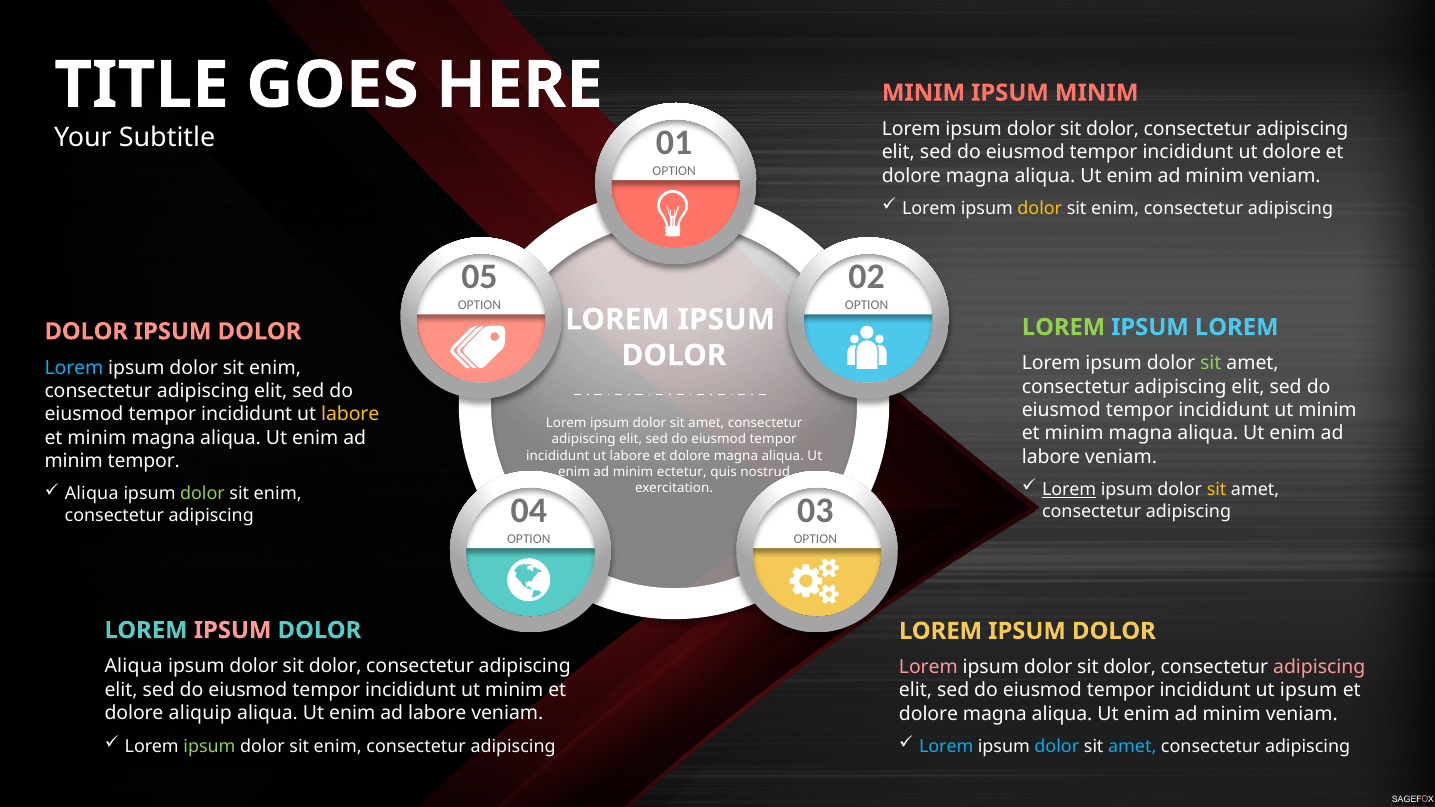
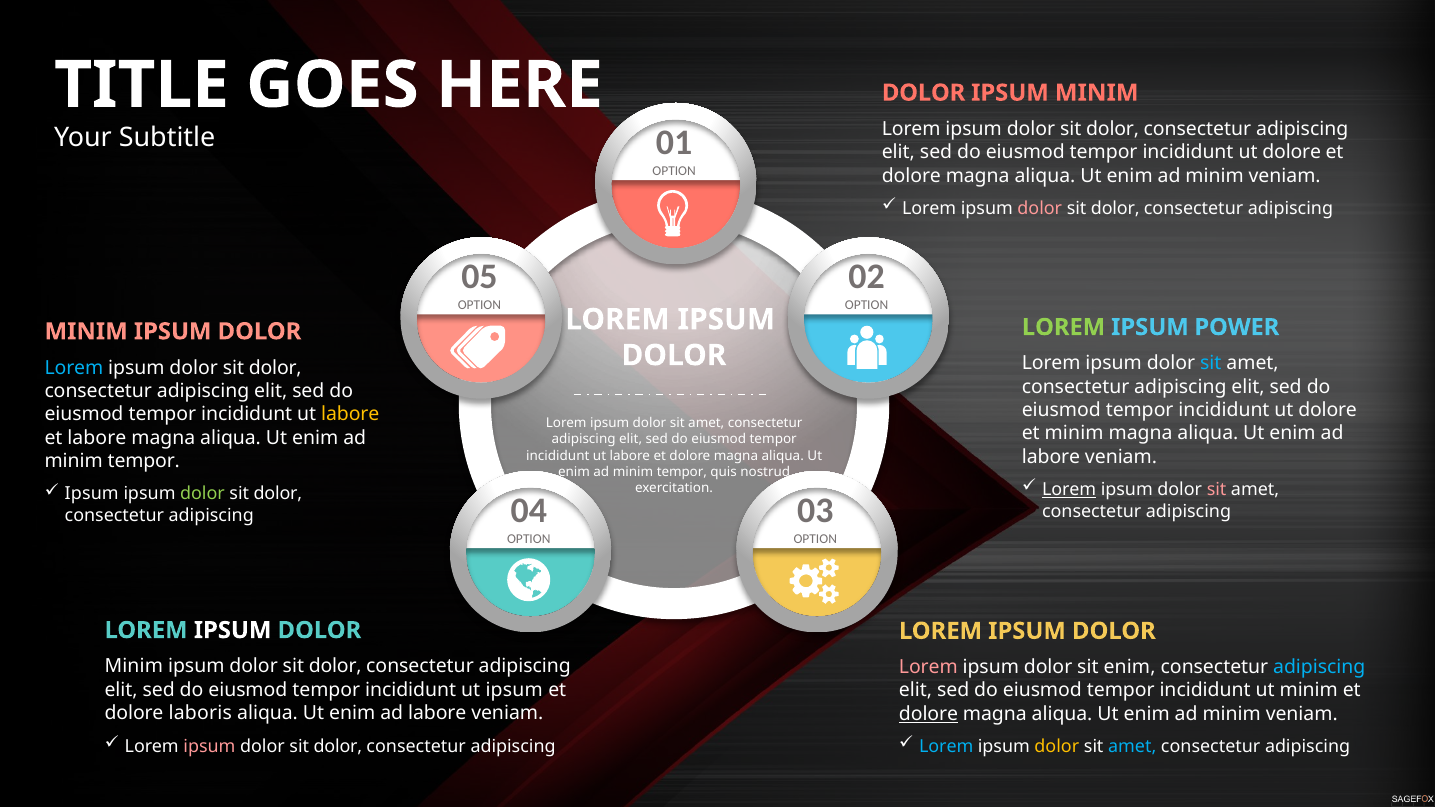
MINIM at (923, 93): MINIM -> DOLOR
dolor at (1040, 209) colour: yellow -> pink
enim at (1115, 209): enim -> dolor
IPSUM LOREM: LOREM -> POWER
DOLOR at (86, 332): DOLOR -> MINIM
sit at (1211, 363) colour: light green -> light blue
enim at (275, 368): enim -> dolor
minim at (1328, 410): minim -> dolore
minim at (97, 438): minim -> labore
ectetur at (682, 472): ectetur -> tempor
sit at (1217, 490) colour: yellow -> pink
Aliqua at (92, 494): Aliqua -> Ipsum
enim at (278, 494): enim -> dolor
IPSUM at (233, 630) colour: pink -> white
Aliqua at (134, 667): Aliqua -> Minim
dolor at (1130, 667): dolor -> enim
adipiscing at (1319, 667) colour: pink -> light blue
minim at (514, 690): minim -> ipsum
ut ipsum: ipsum -> minim
aliquip: aliquip -> laboris
dolore at (928, 714) underline: none -> present
ipsum at (209, 746) colour: light green -> pink
enim at (338, 746): enim -> dolor
dolor at (1057, 747) colour: light blue -> yellow
